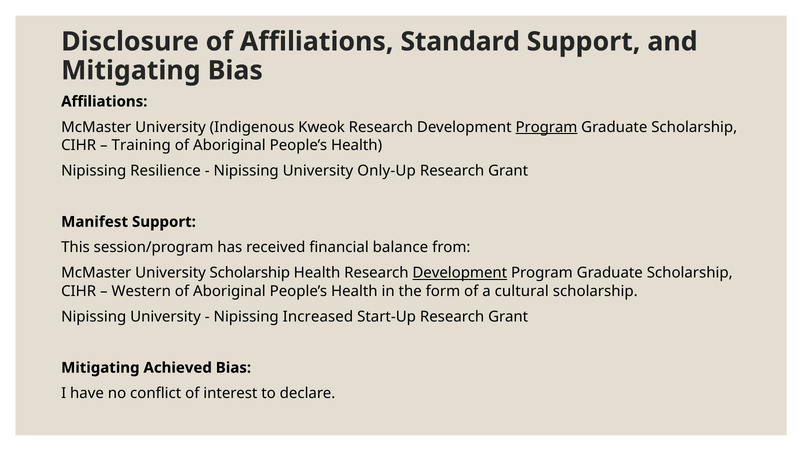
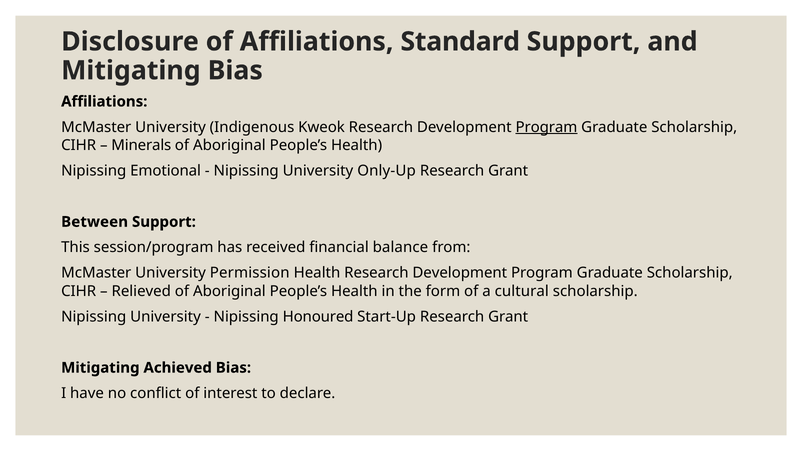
Training: Training -> Minerals
Resilience: Resilience -> Emotional
Manifest: Manifest -> Between
University Scholarship: Scholarship -> Permission
Development at (460, 273) underline: present -> none
Western: Western -> Relieved
Increased: Increased -> Honoured
